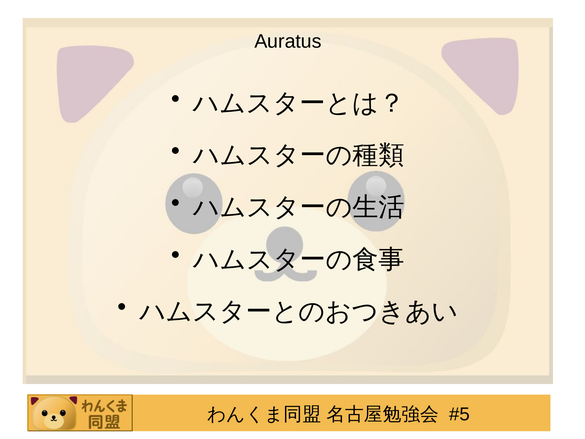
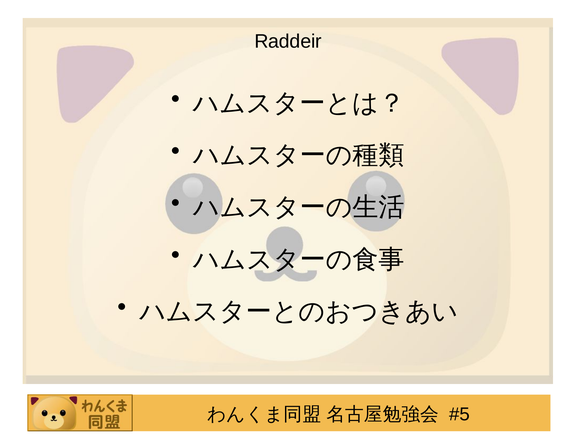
Auratus: Auratus -> Raddeir
